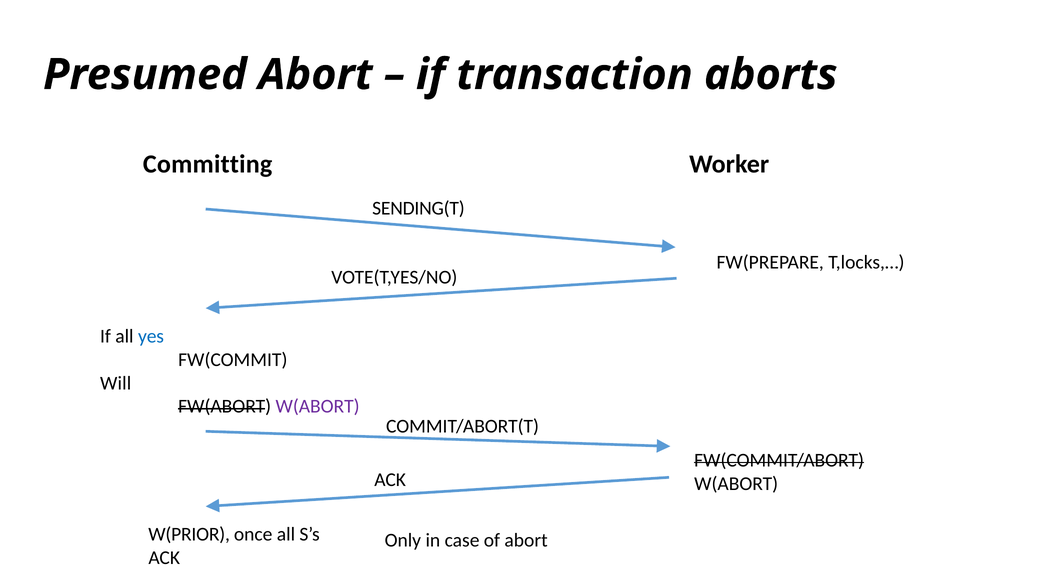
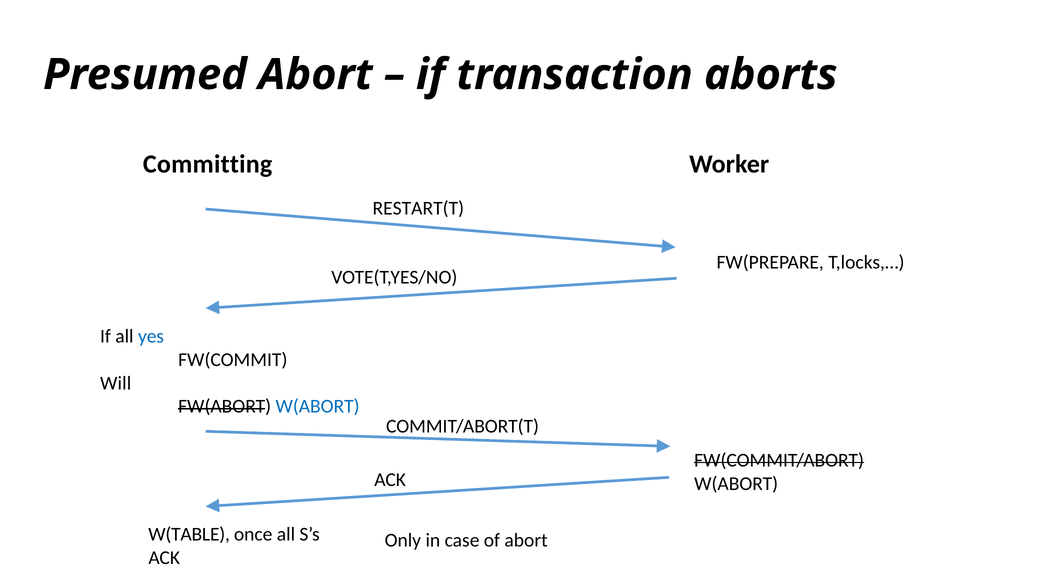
SENDING(T: SENDING(T -> RESTART(T
W(ABORT at (318, 407) colour: purple -> blue
W(PRIOR: W(PRIOR -> W(TABLE
